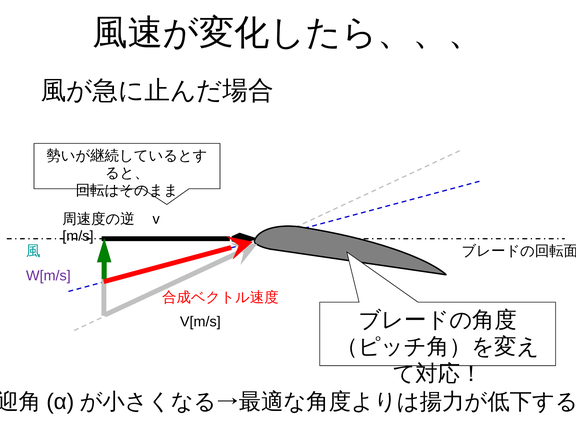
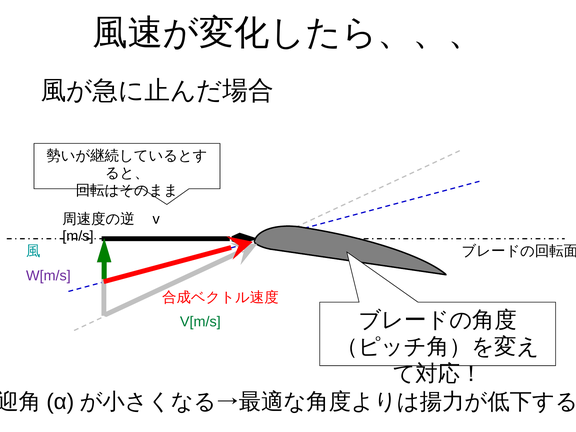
V[m/s colour: black -> green
